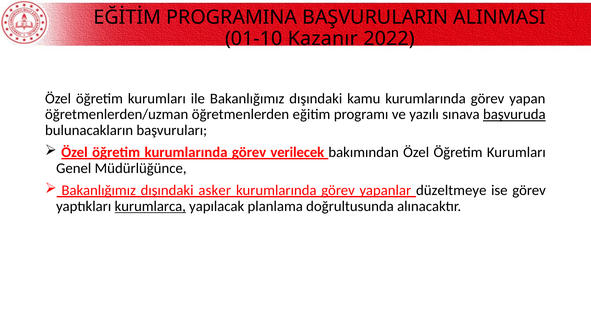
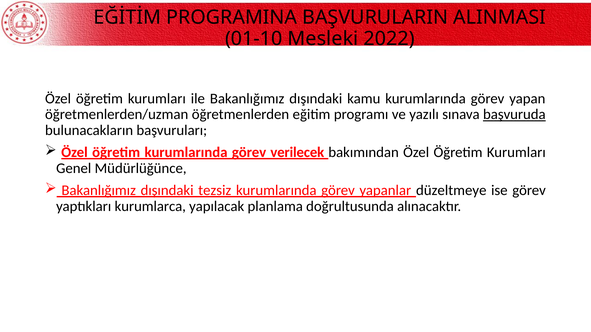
Kazanır: Kazanır -> Mesleki
asker: asker -> tezsiz
kurumlarca underline: present -> none
